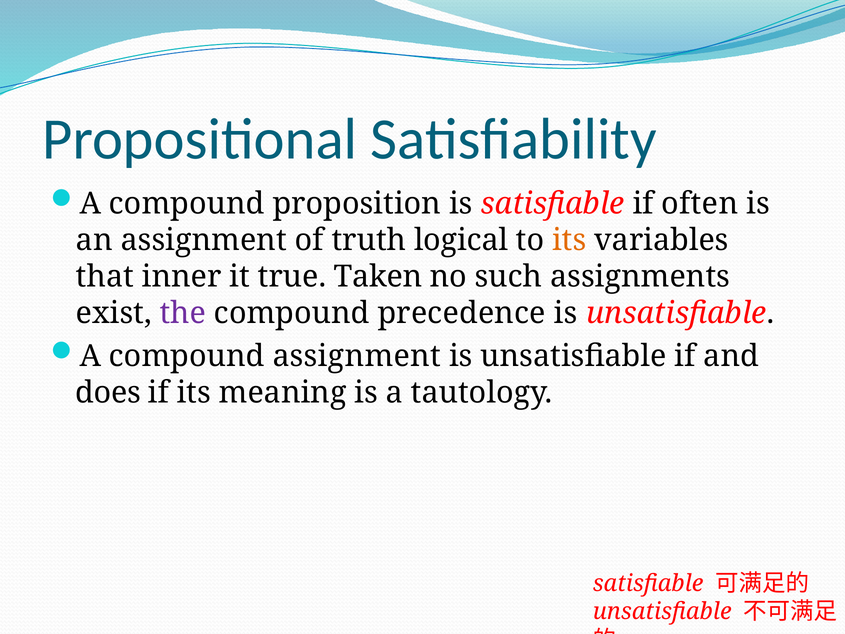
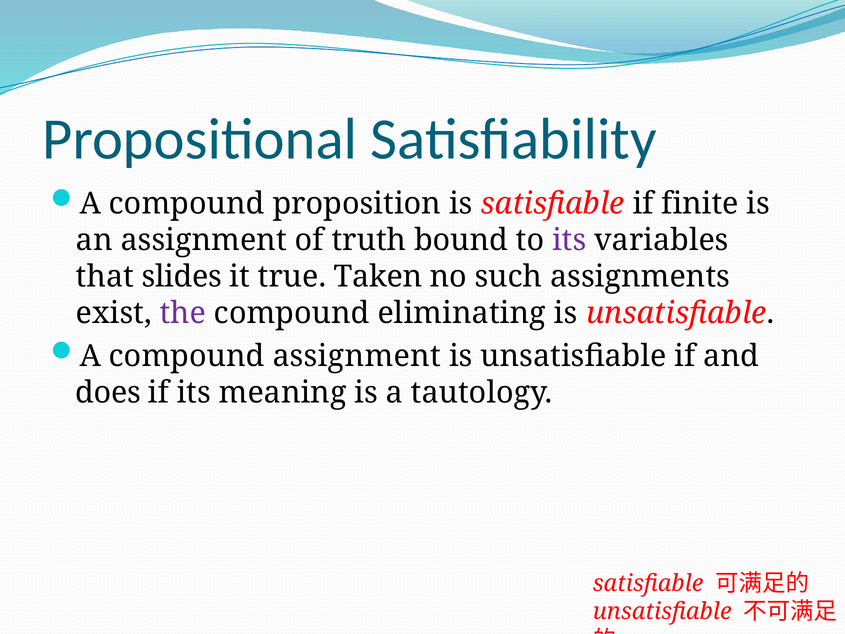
often: often -> finite
logical: logical -> bound
its at (569, 240) colour: orange -> purple
inner: inner -> slides
precedence: precedence -> eliminating
